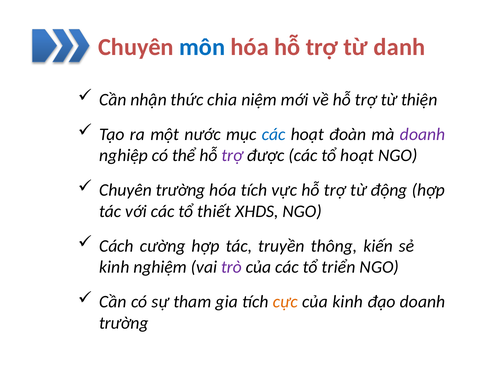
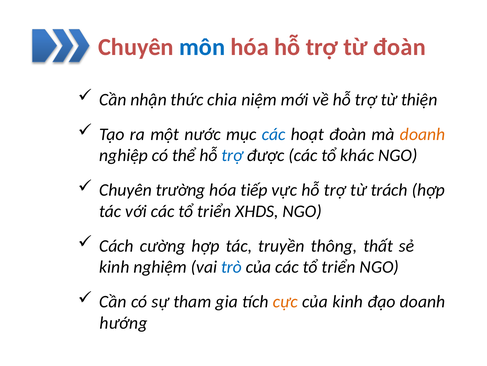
từ danh: danh -> đoàn
doanh at (423, 134) colour: purple -> orange
trợ at (232, 155) colour: purple -> blue
tổ hoạt: hoạt -> khác
hóa tích: tích -> tiếp
động: động -> trách
với các tổ thiết: thiết -> triển
kiến: kiến -> thất
trò colour: purple -> blue
trường at (124, 322): trường -> hướng
